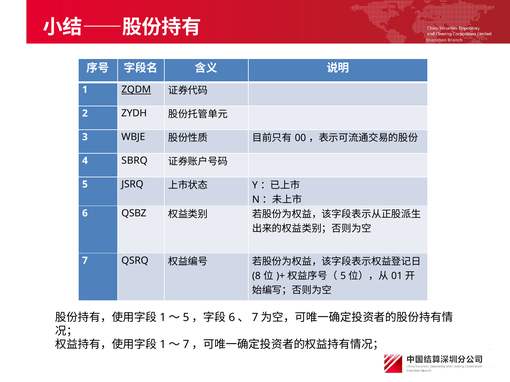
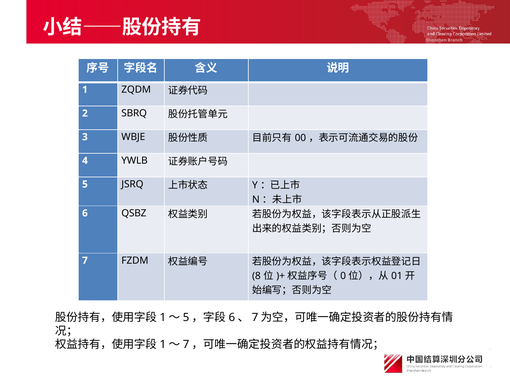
ZQDM underline: present -> none
ZYDH: ZYDH -> SBRQ
SBRQ: SBRQ -> YWLB
QSRQ: QSRQ -> FZDM
5 at (343, 276): 5 -> 0
